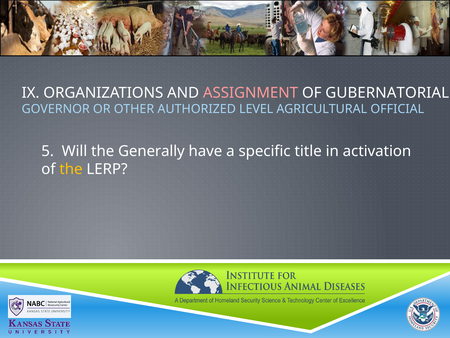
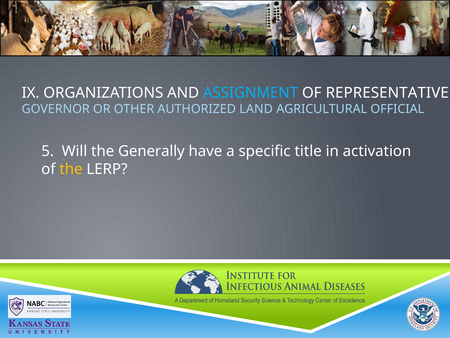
ASSIGNMENT colour: pink -> light blue
GUBERNATORIAL: GUBERNATORIAL -> REPRESENTATIVE
LEVEL: LEVEL -> LAND
